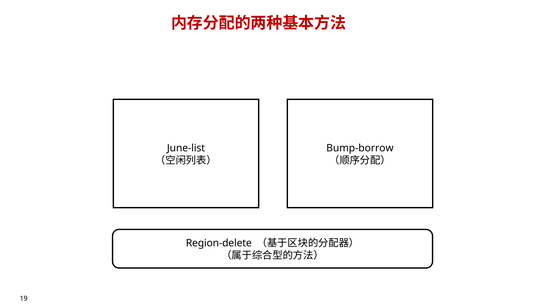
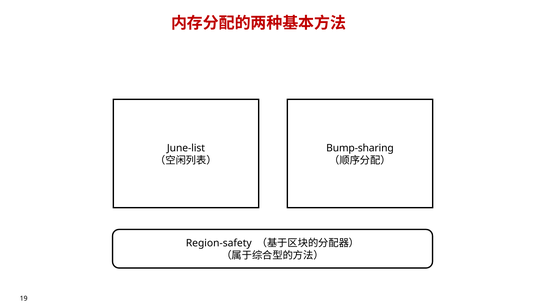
Bump-borrow: Bump-borrow -> Bump-sharing
Region-delete: Region-delete -> Region-safety
